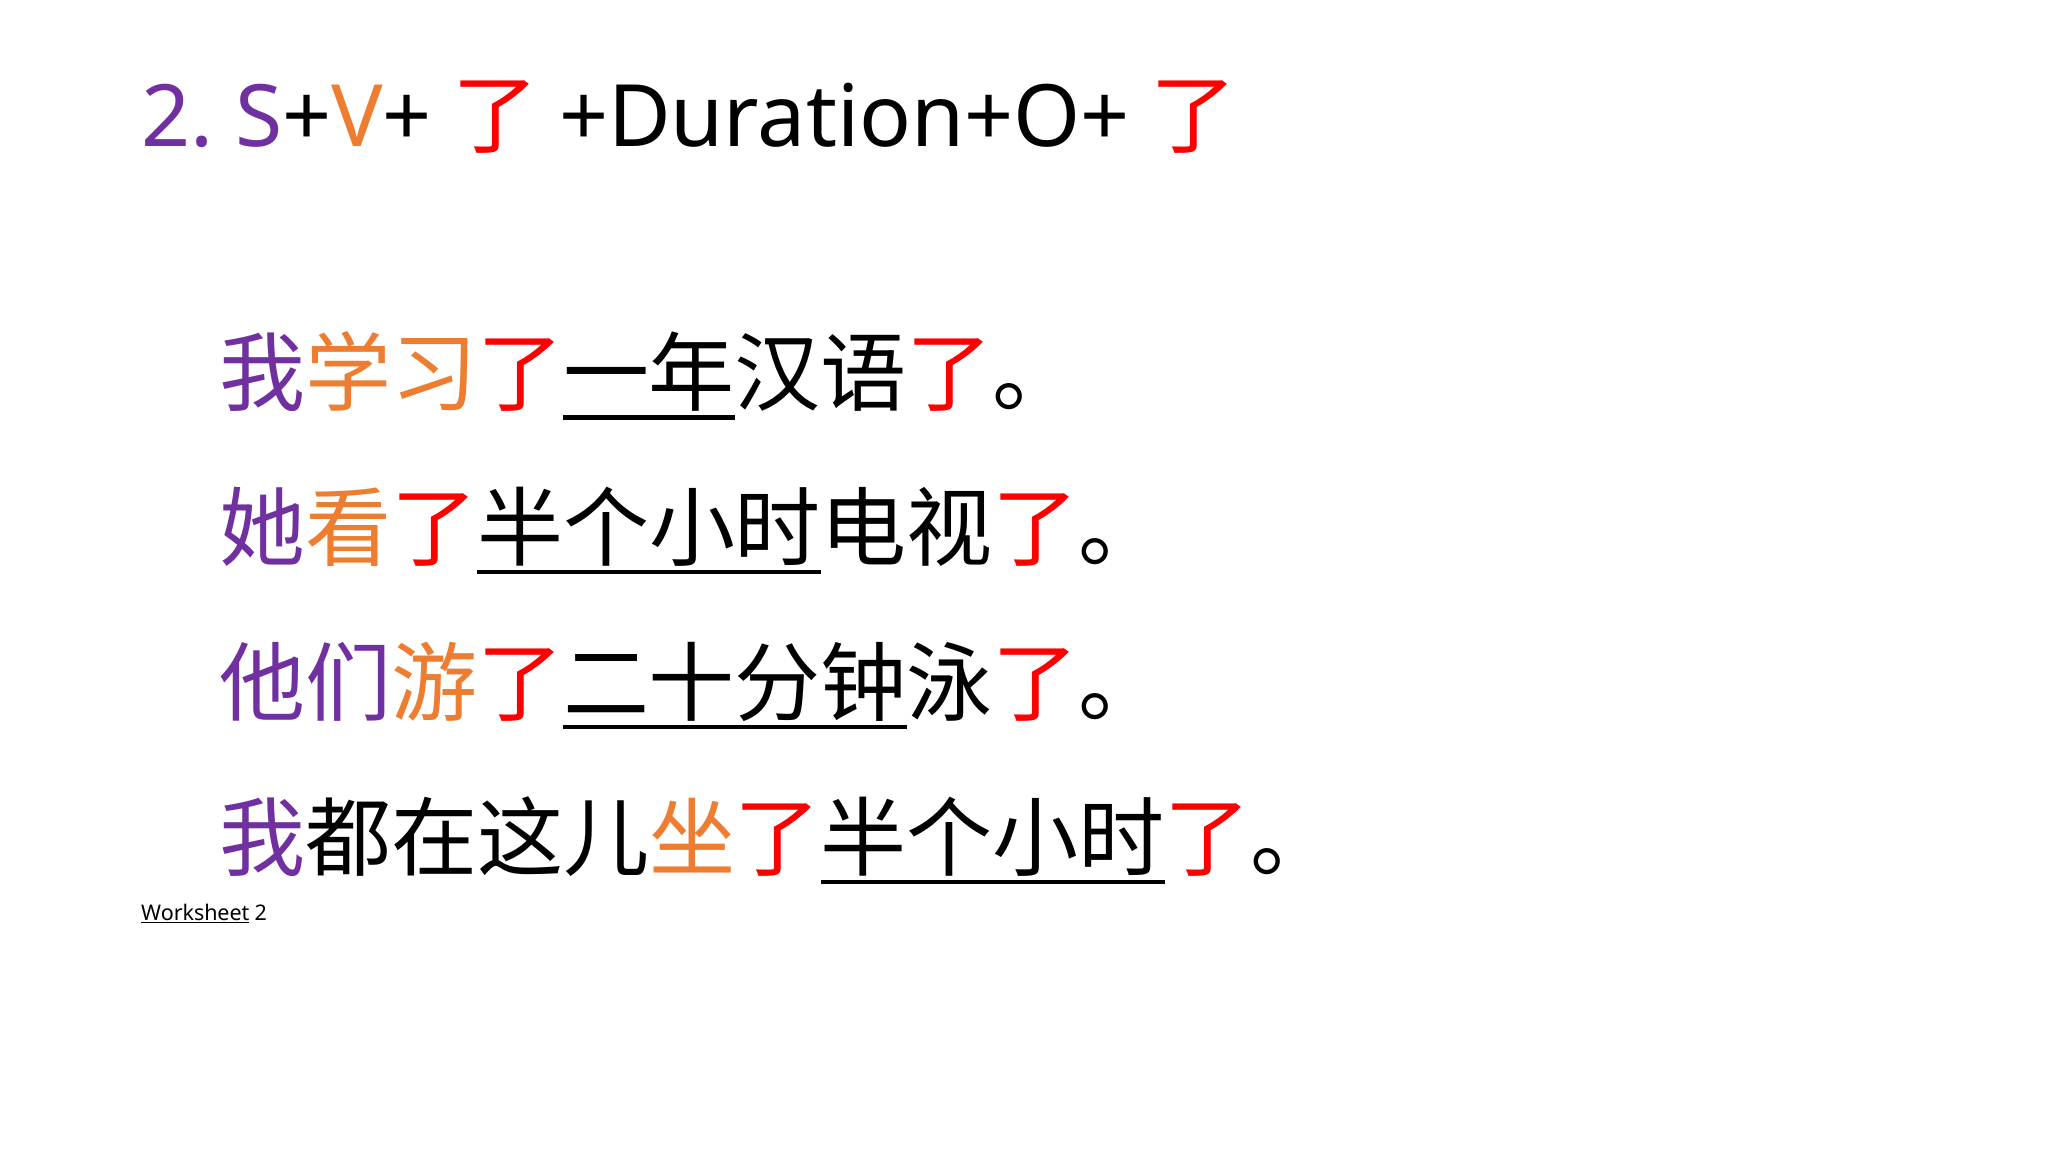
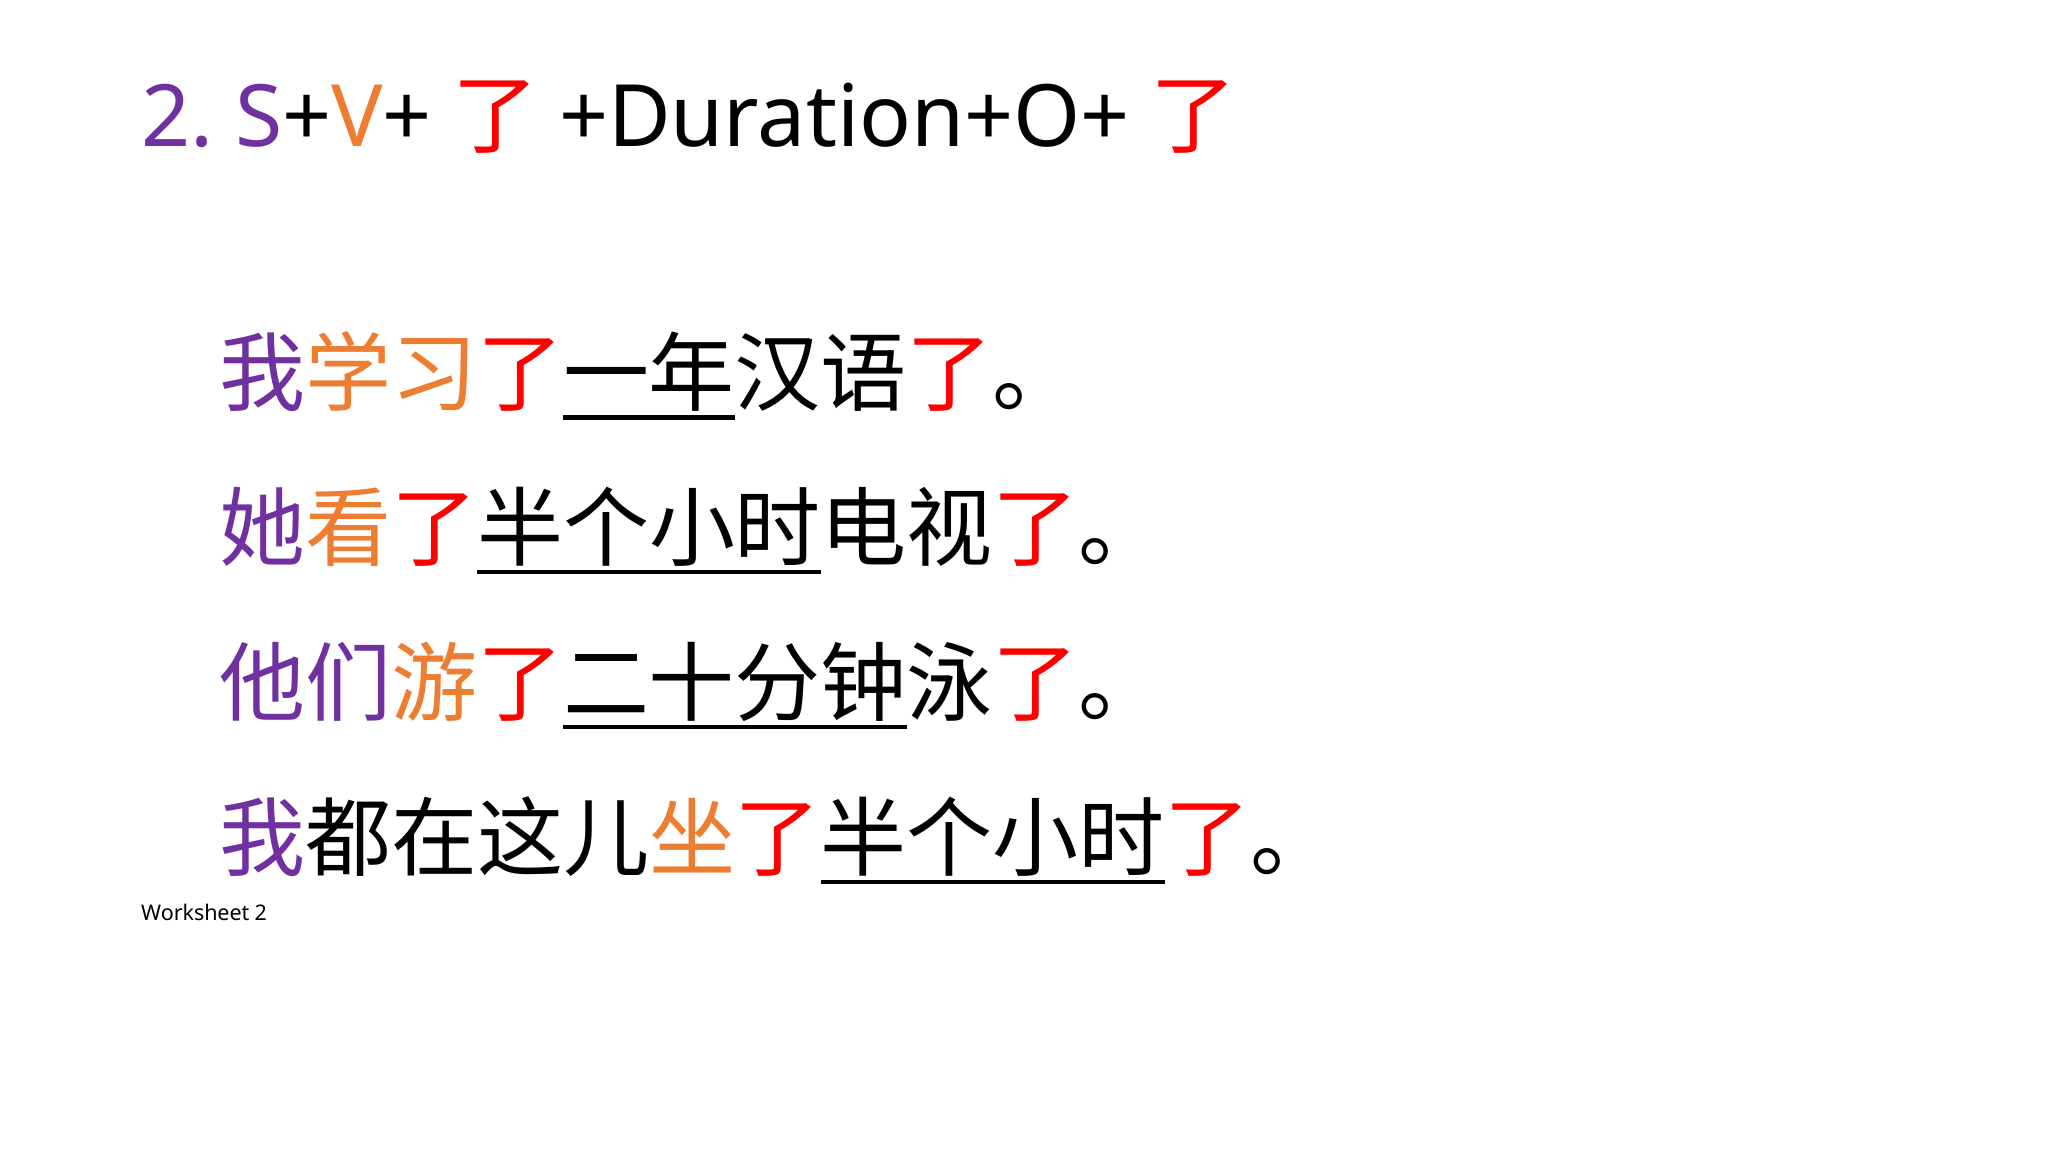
Worksheet underline: present -> none
